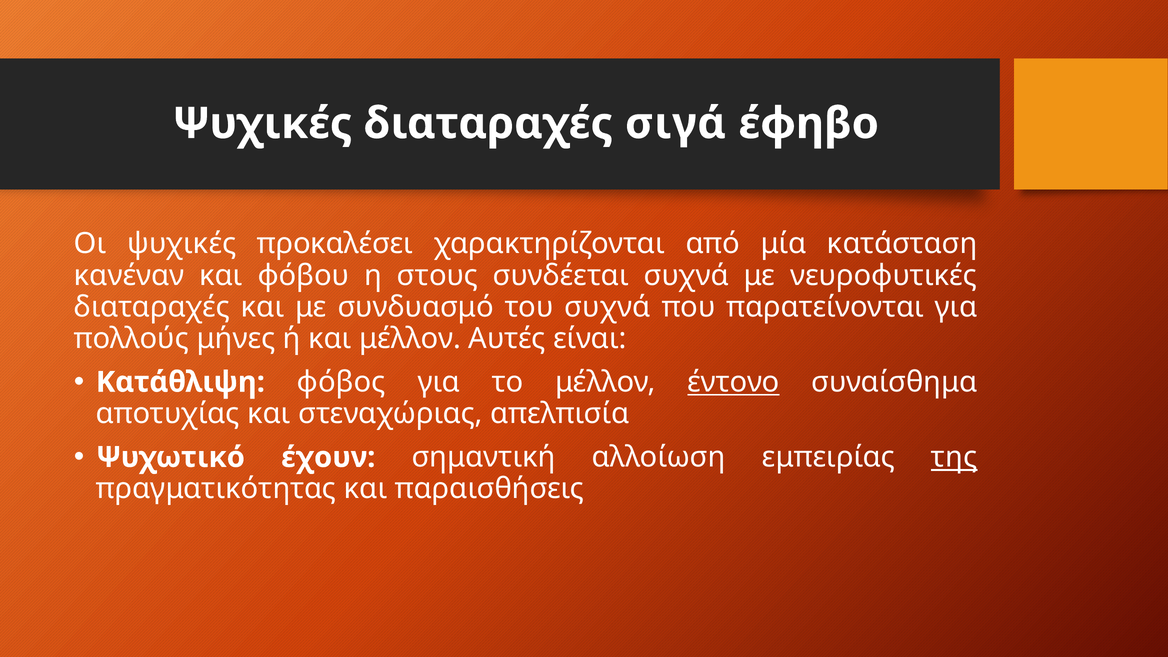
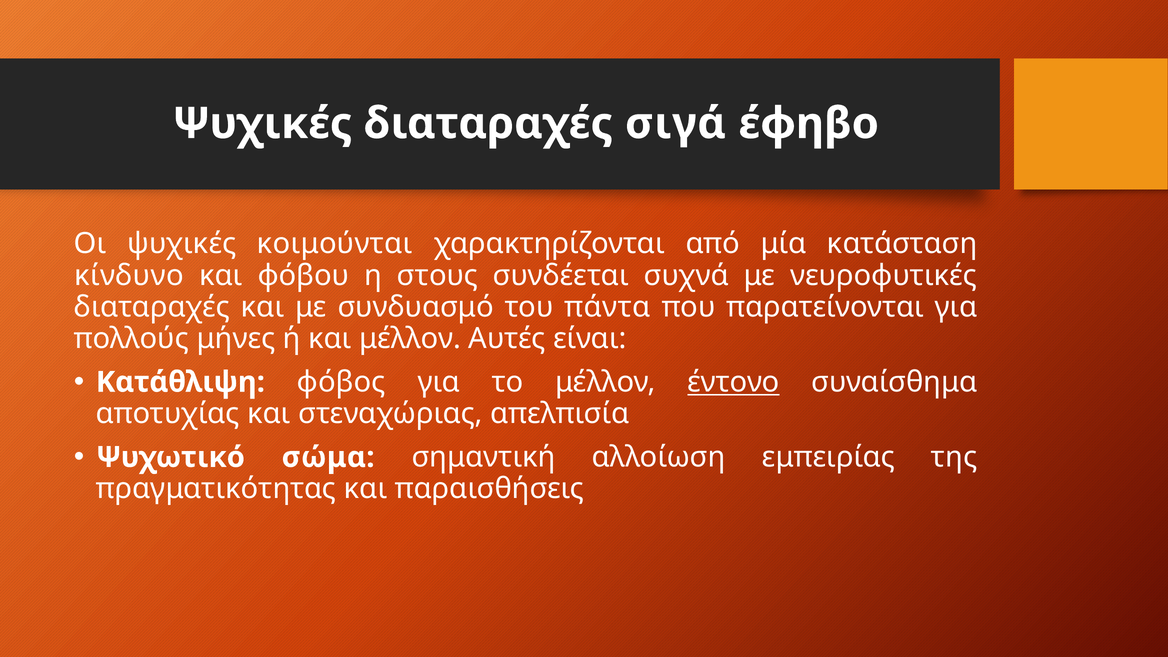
προκαλέσει: προκαλέσει -> κοιμούνται
κανέναν: κανέναν -> κίνδυνο
του συχνά: συχνά -> πάντα
έχουν: έχουν -> σώμα
της underline: present -> none
